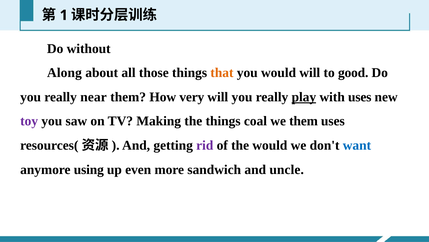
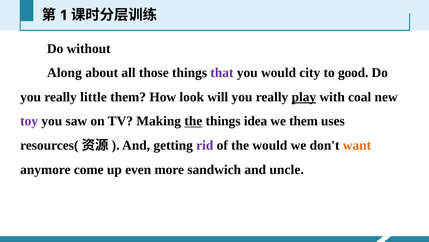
that colour: orange -> purple
would will: will -> city
near: near -> little
very: very -> look
with uses: uses -> coal
the at (193, 121) underline: none -> present
coal: coal -> idea
want colour: blue -> orange
using: using -> come
